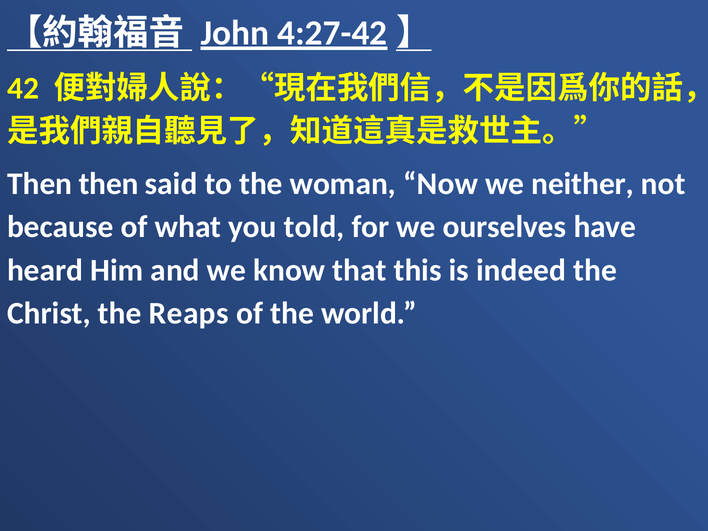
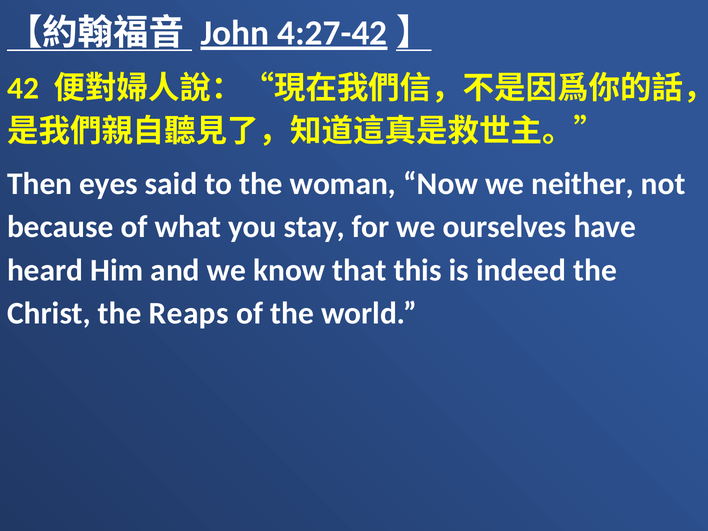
Then then: then -> eyes
told: told -> stay
